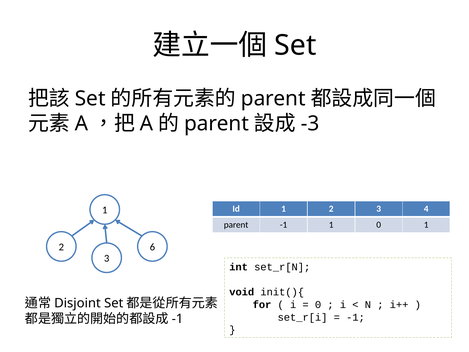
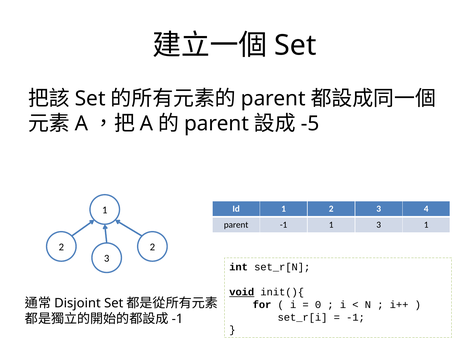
-3: -3 -> -5
1 0: 0 -> 3
2 6: 6 -> 2
void underline: none -> present
